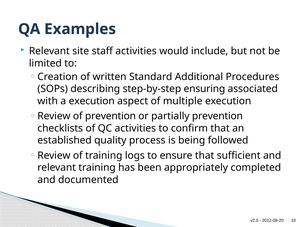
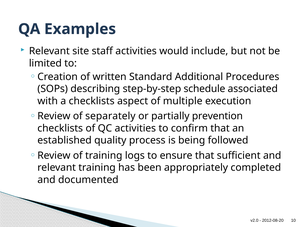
ensuring: ensuring -> schedule
a execution: execution -> checklists
of prevention: prevention -> separately
